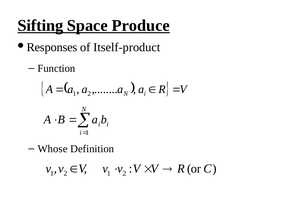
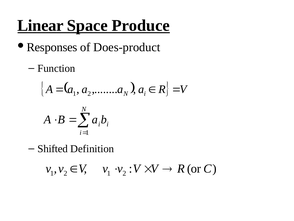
Sifting: Sifting -> Linear
Itself-product: Itself-product -> Does-product
Whose: Whose -> Shifted
